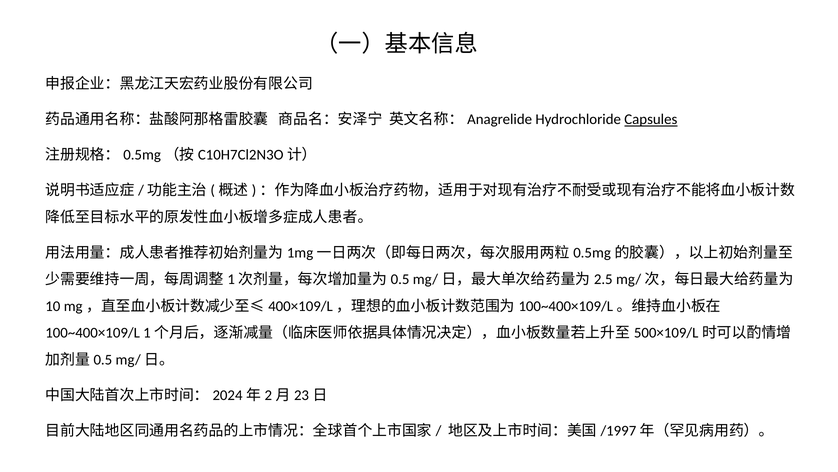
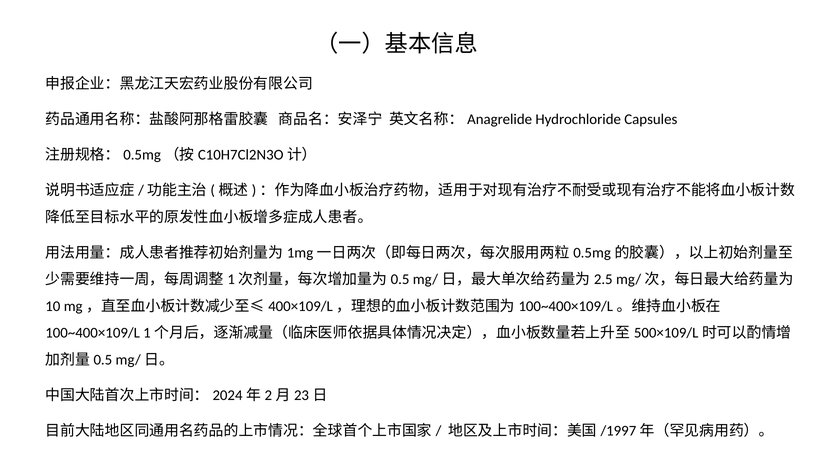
Capsules underline: present -> none
